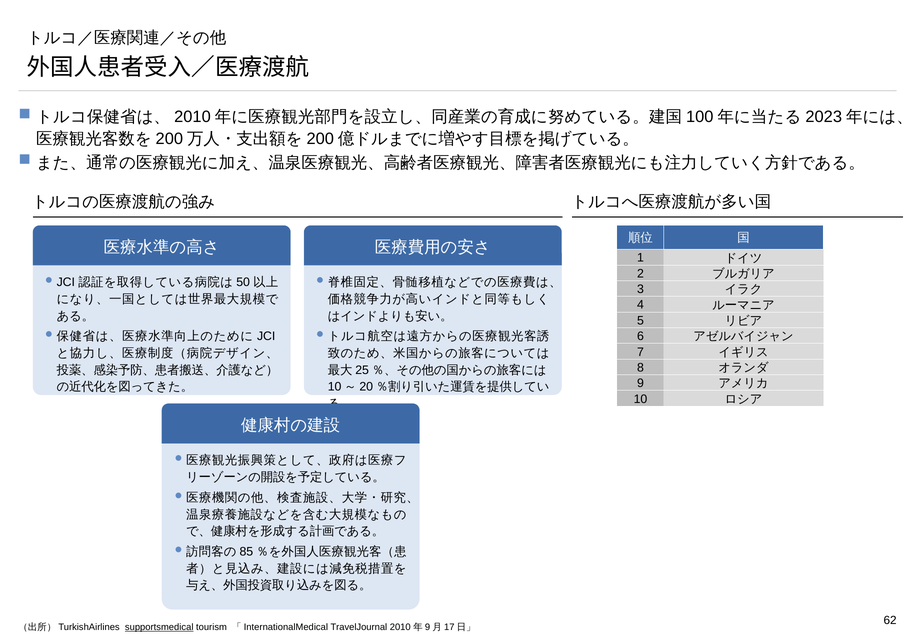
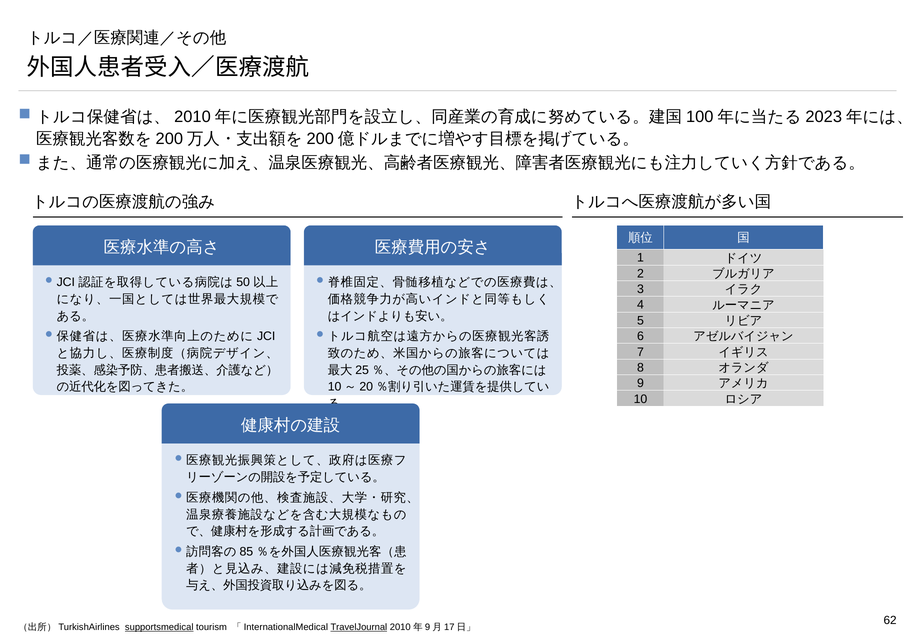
TravelJournal underline: none -> present
